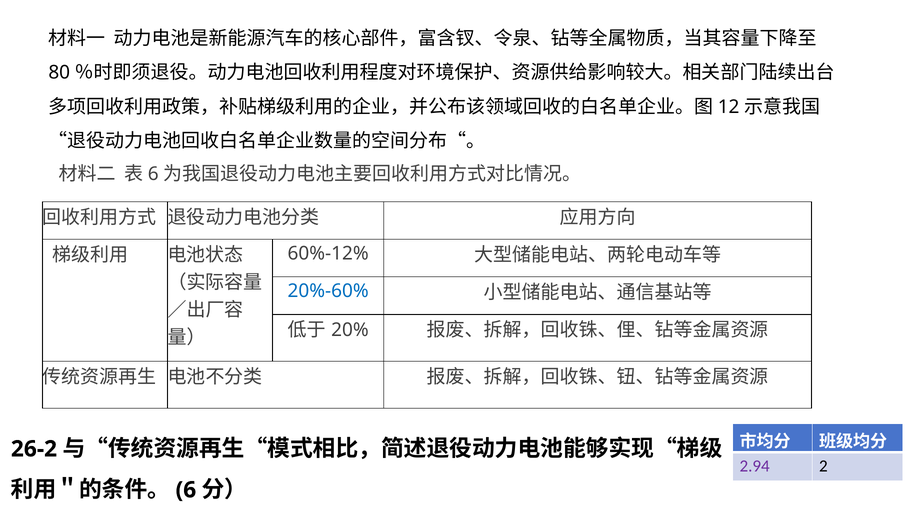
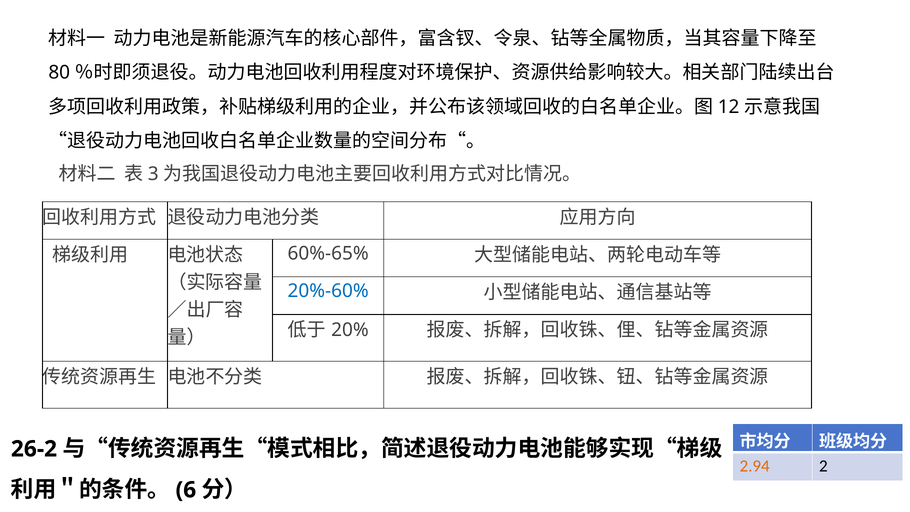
6 at (153, 174): 6 -> 3
60%-12%: 60%-12% -> 60%-65%
2.94 colour: purple -> orange
